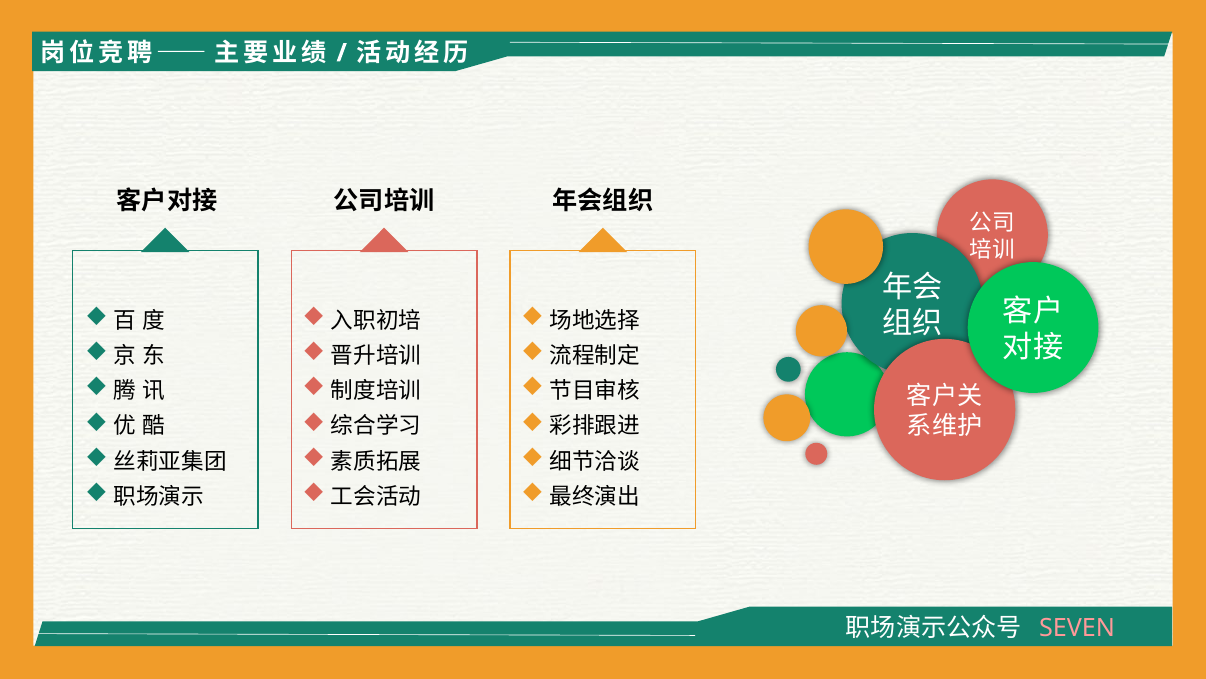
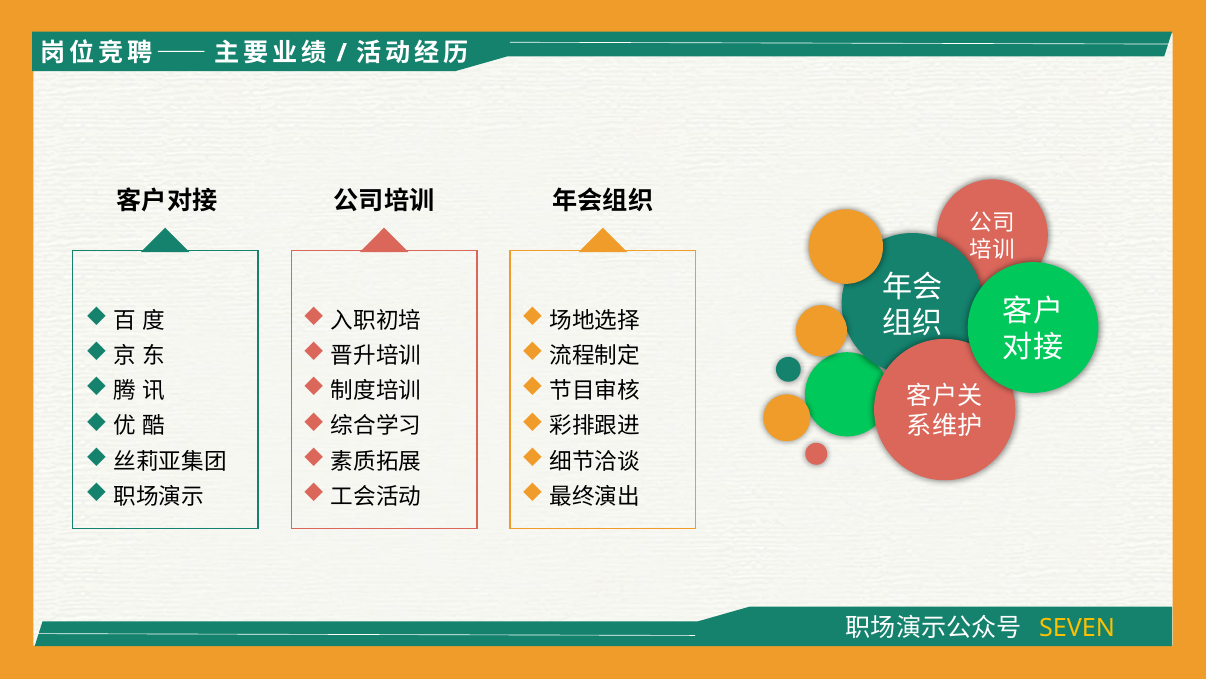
SEVEN colour: pink -> yellow
